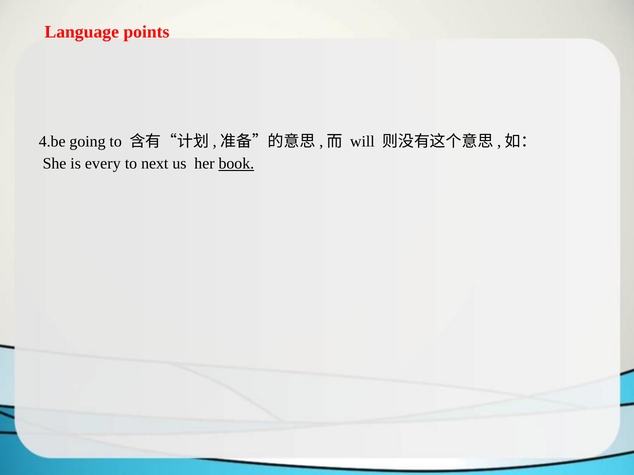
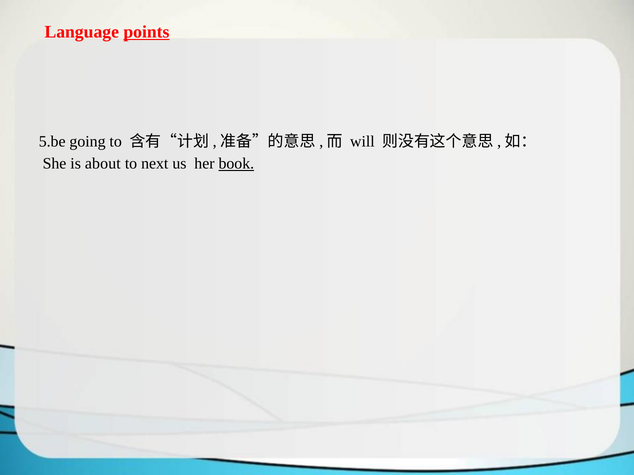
points underline: none -> present
4.be: 4.be -> 5.be
every: every -> about
